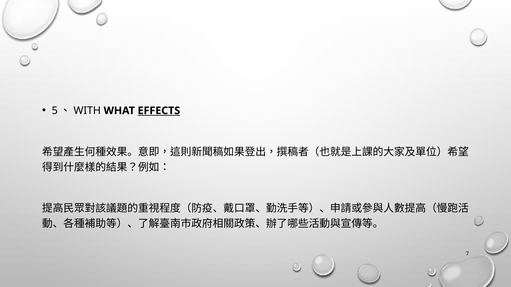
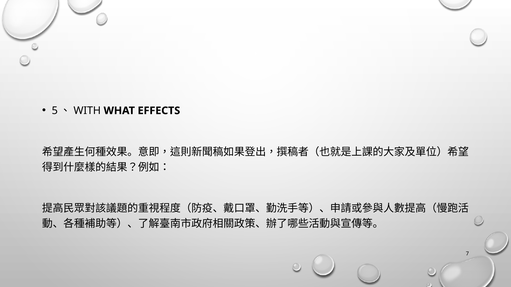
EFFECTS underline: present -> none
